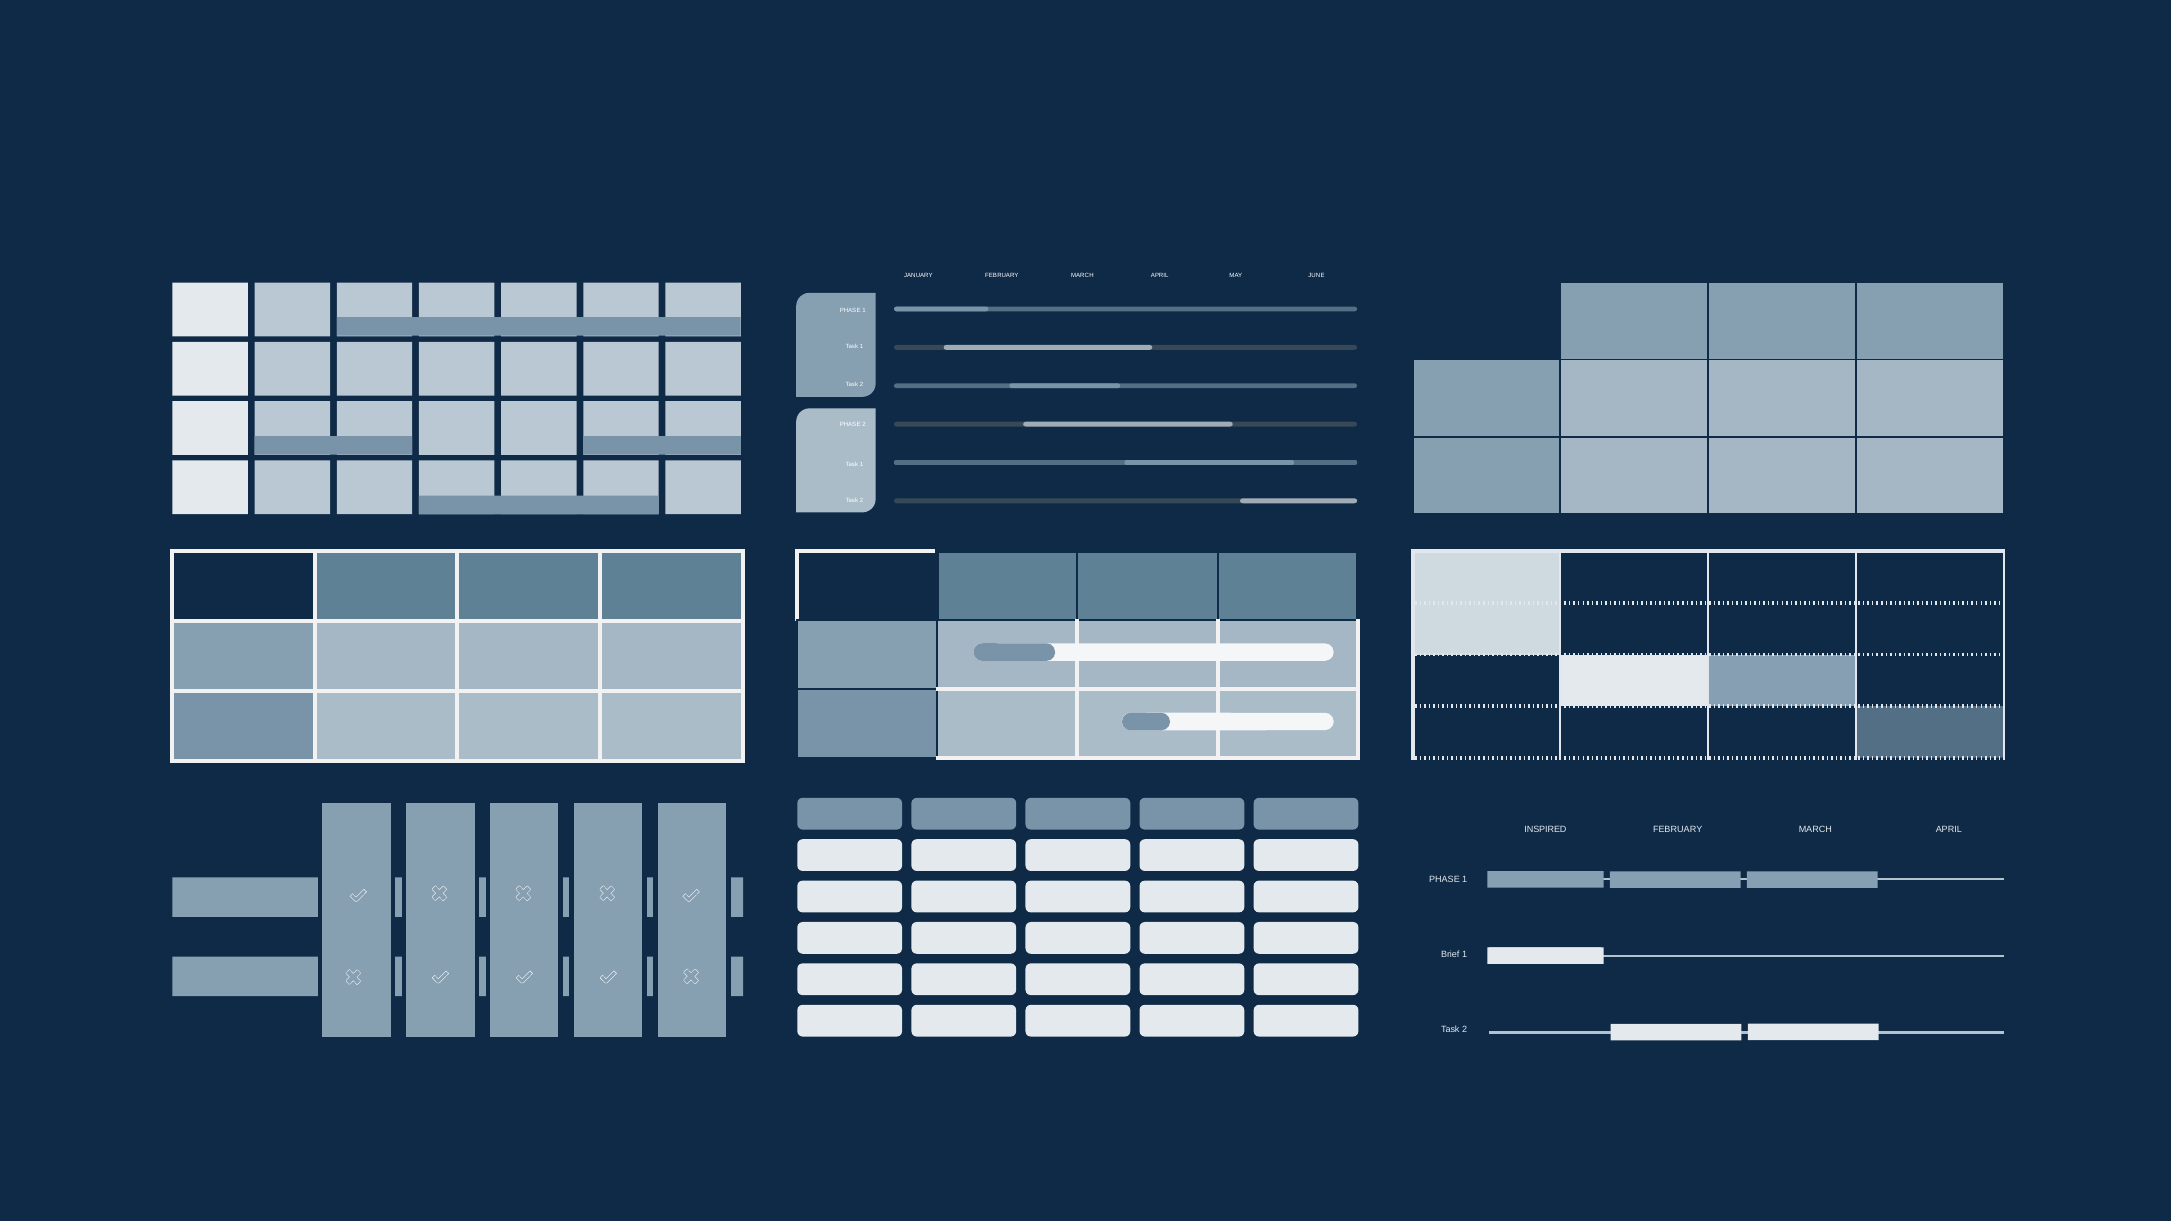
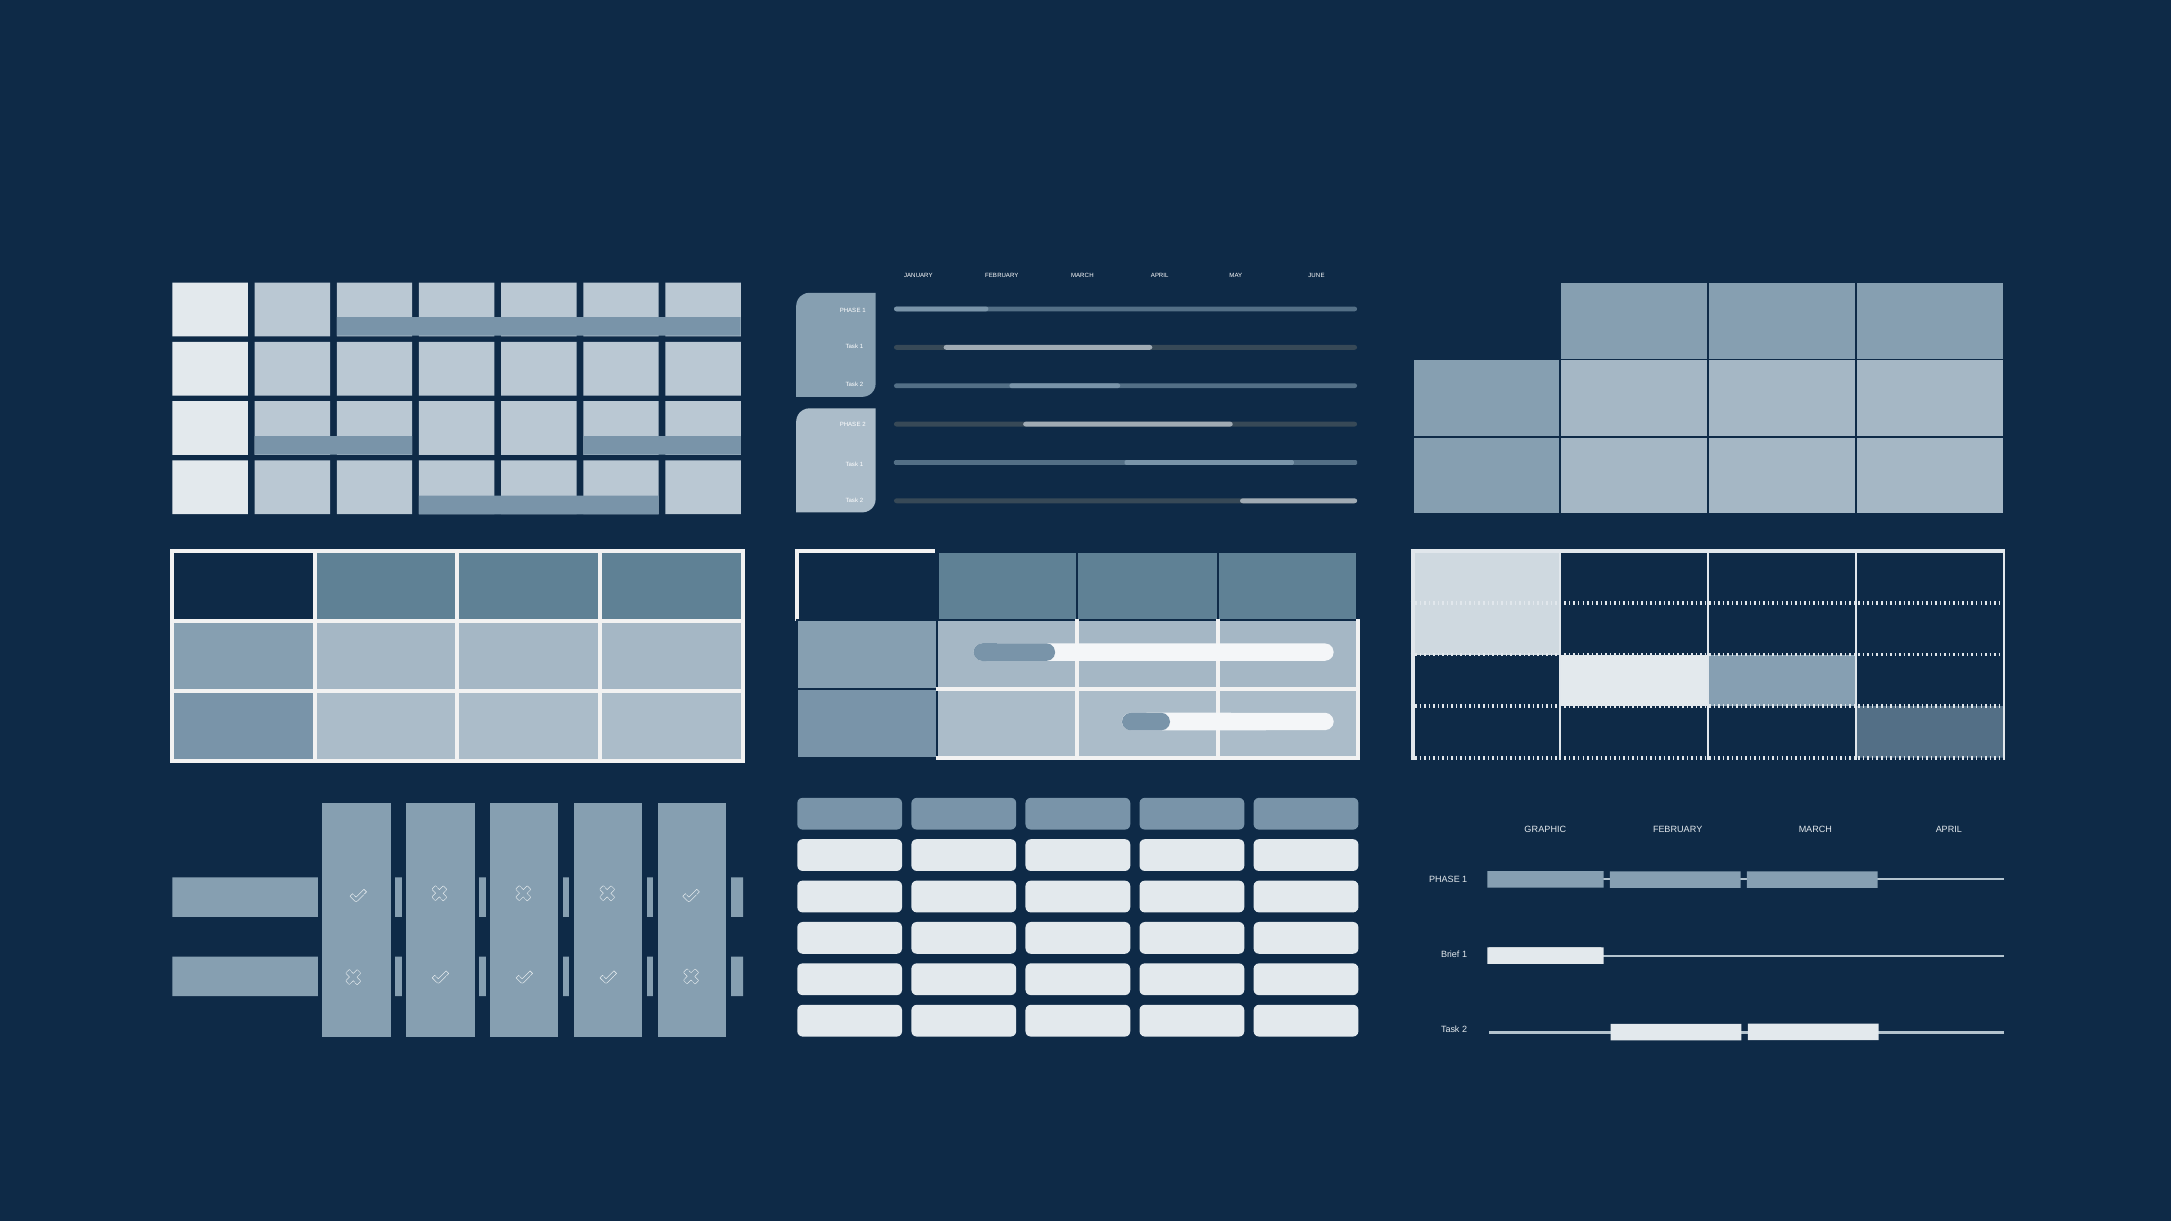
INSPIRED: INSPIRED -> GRAPHIC
